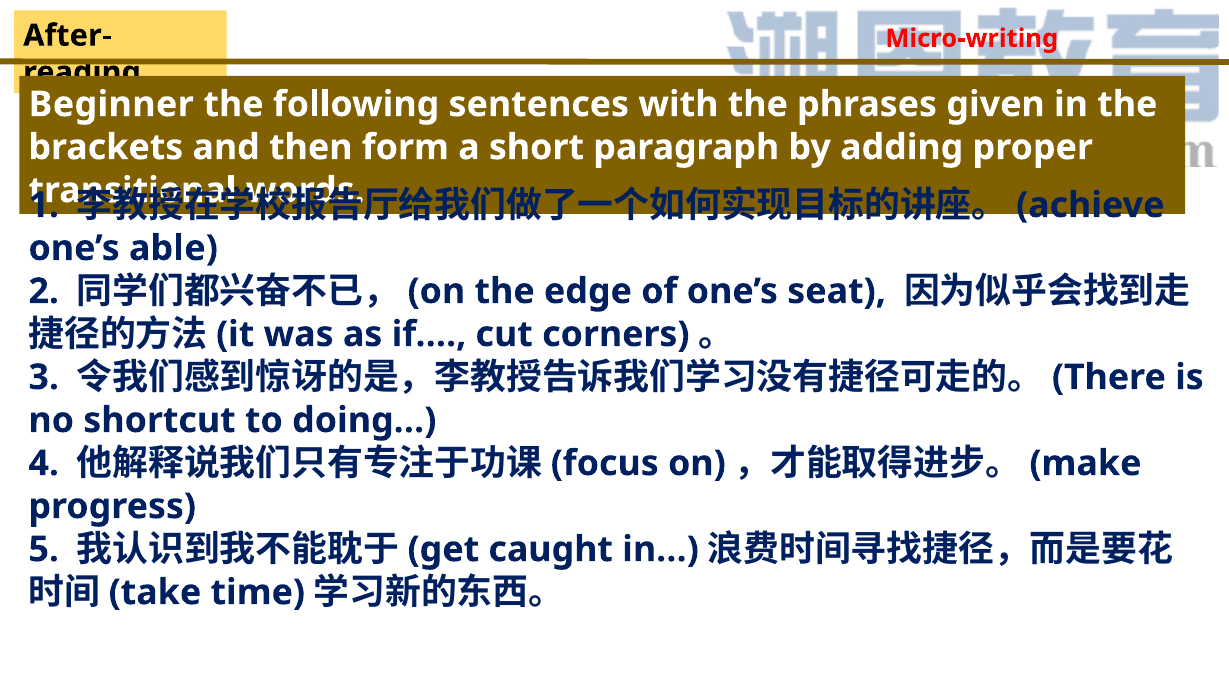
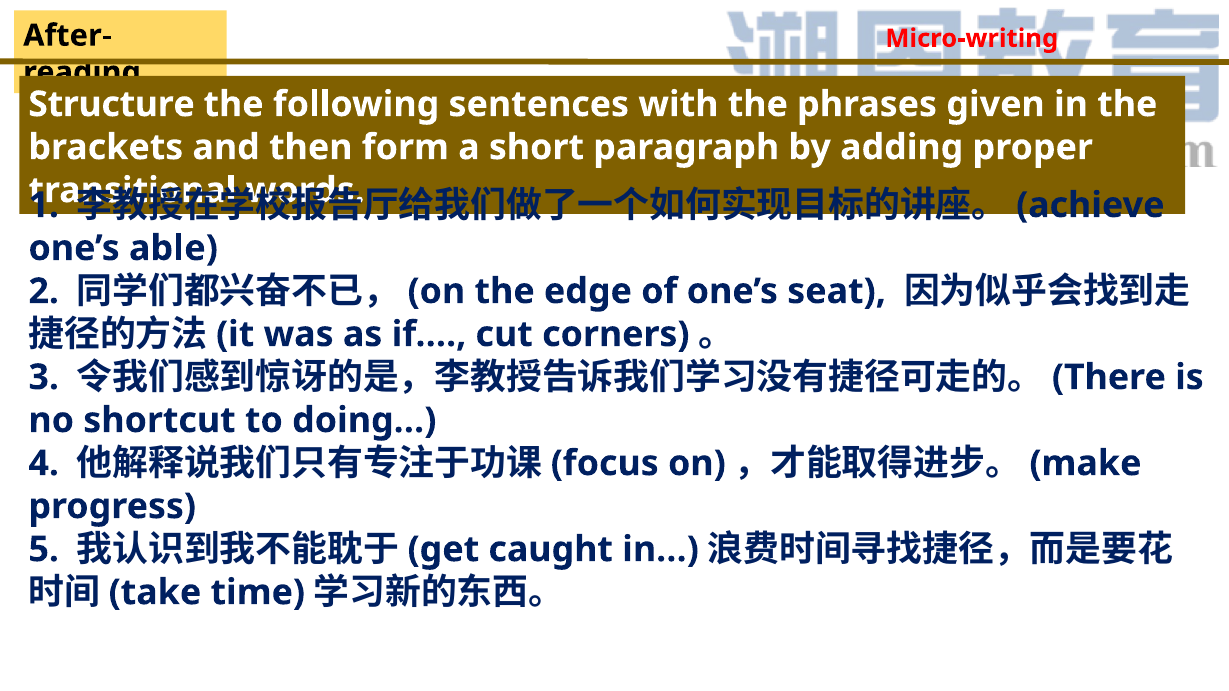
Beginner: Beginner -> Structure
